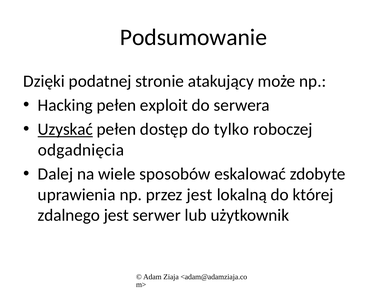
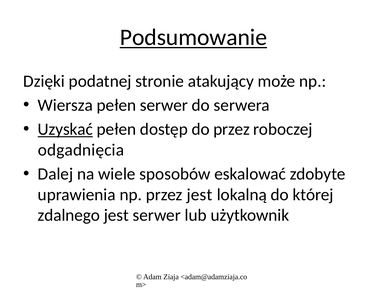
Podsumowanie underline: none -> present
Hacking: Hacking -> Wiersza
pełen exploit: exploit -> serwer
do tylko: tylko -> przez
